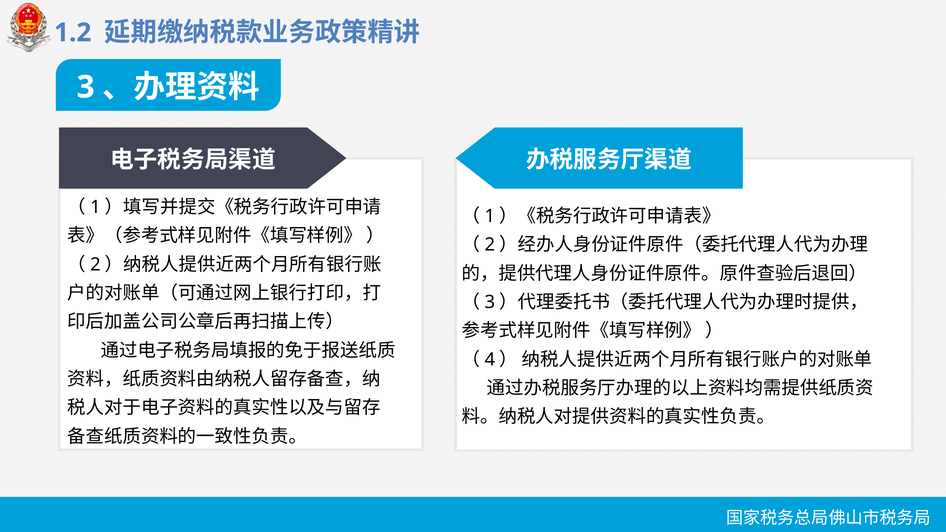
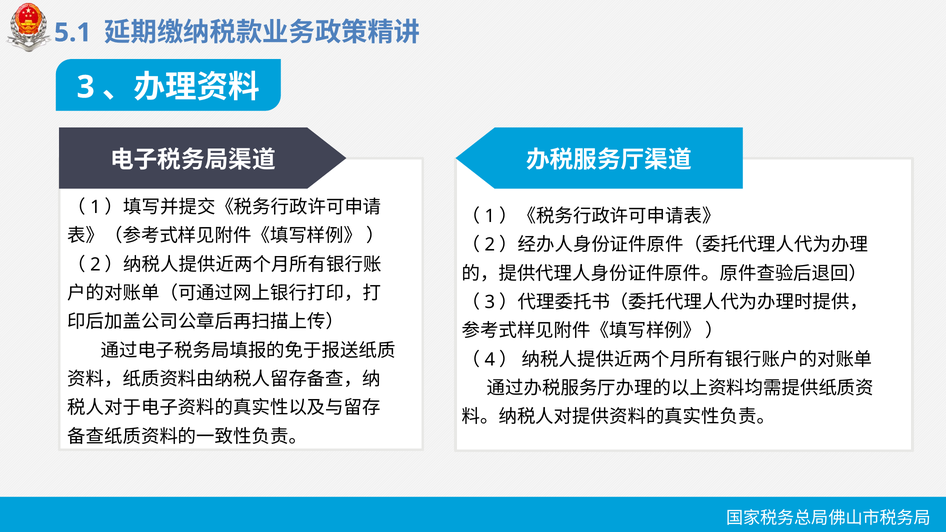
1.2: 1.2 -> 5.1
